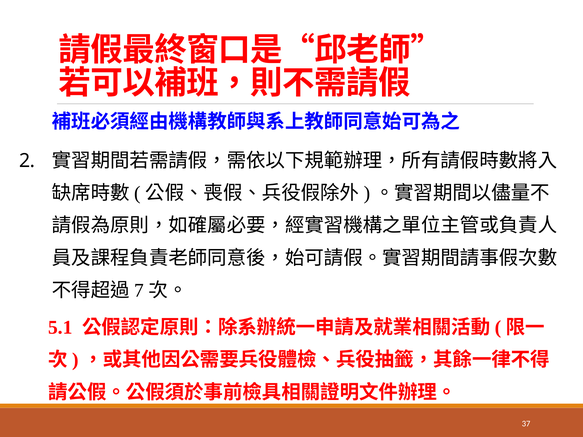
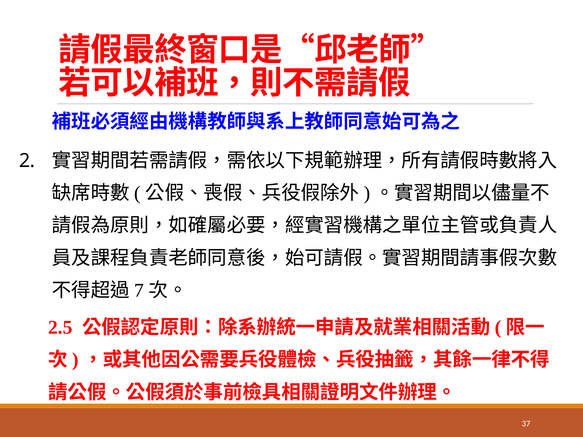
5.1: 5.1 -> 2.5
